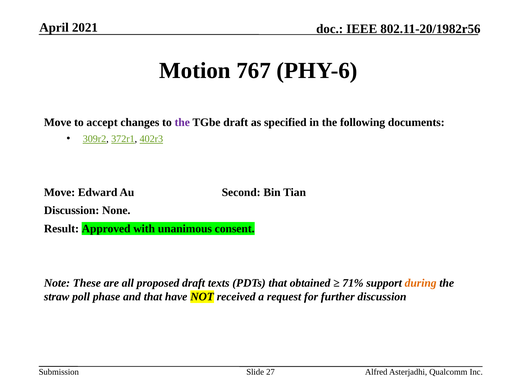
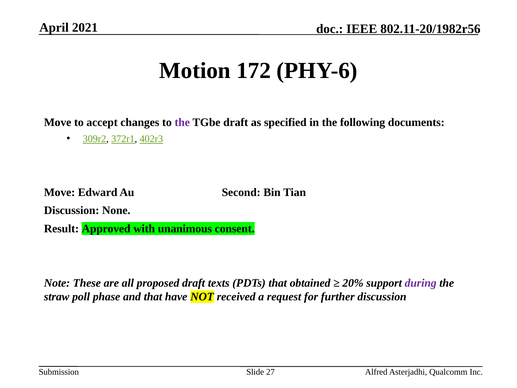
767: 767 -> 172
71%: 71% -> 20%
during colour: orange -> purple
